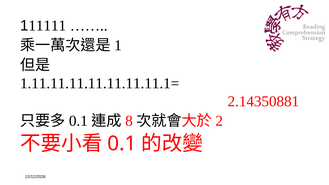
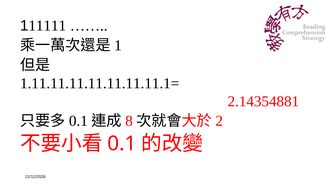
2.14350881: 2.14350881 -> 2.14354881
